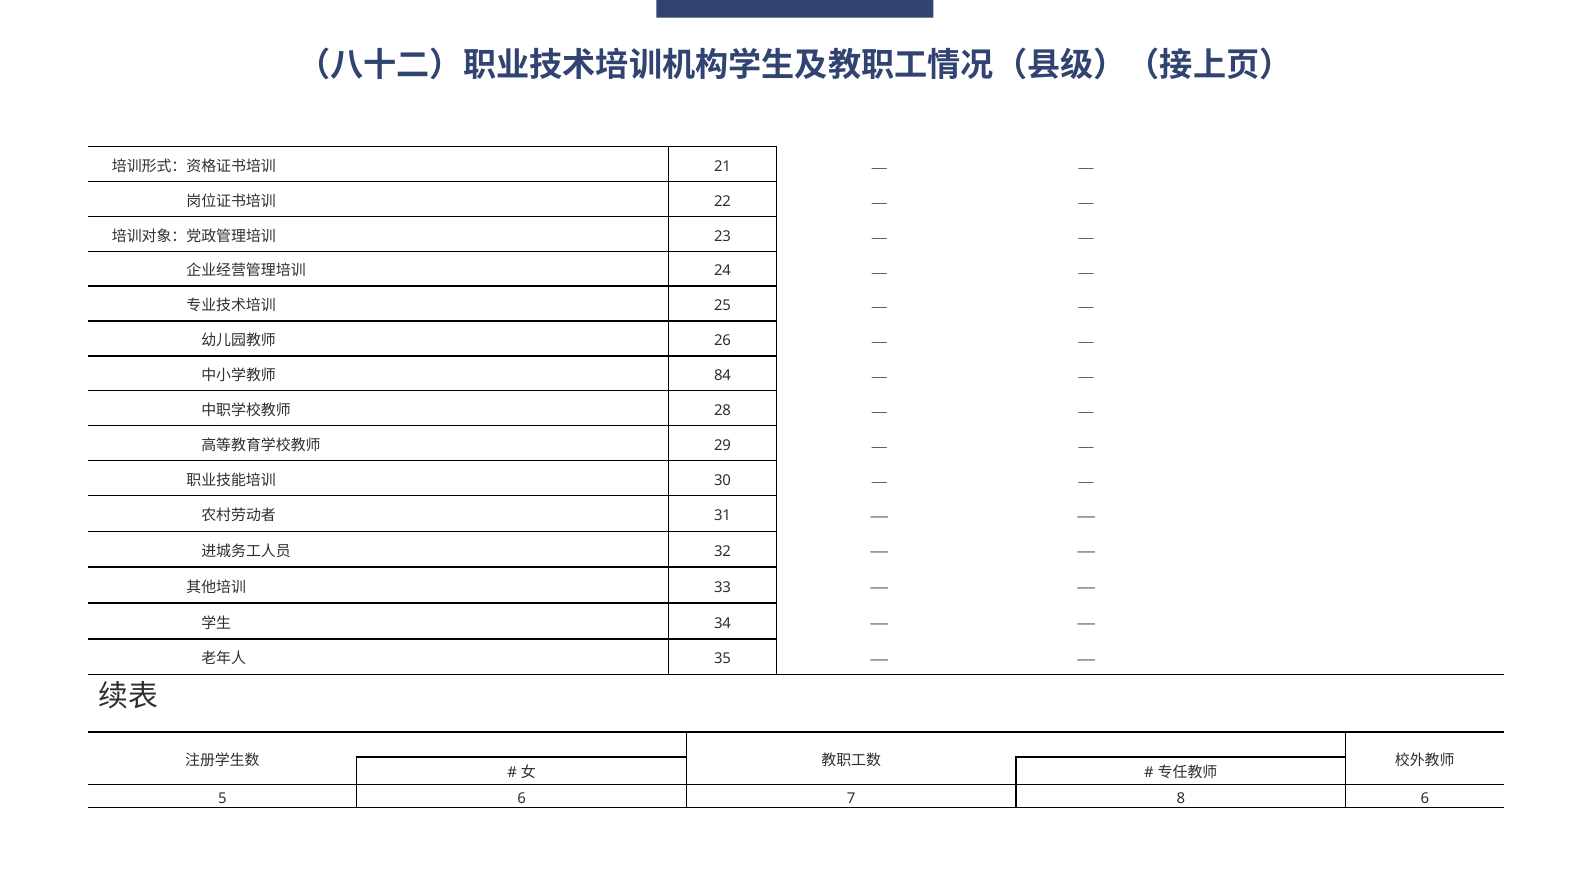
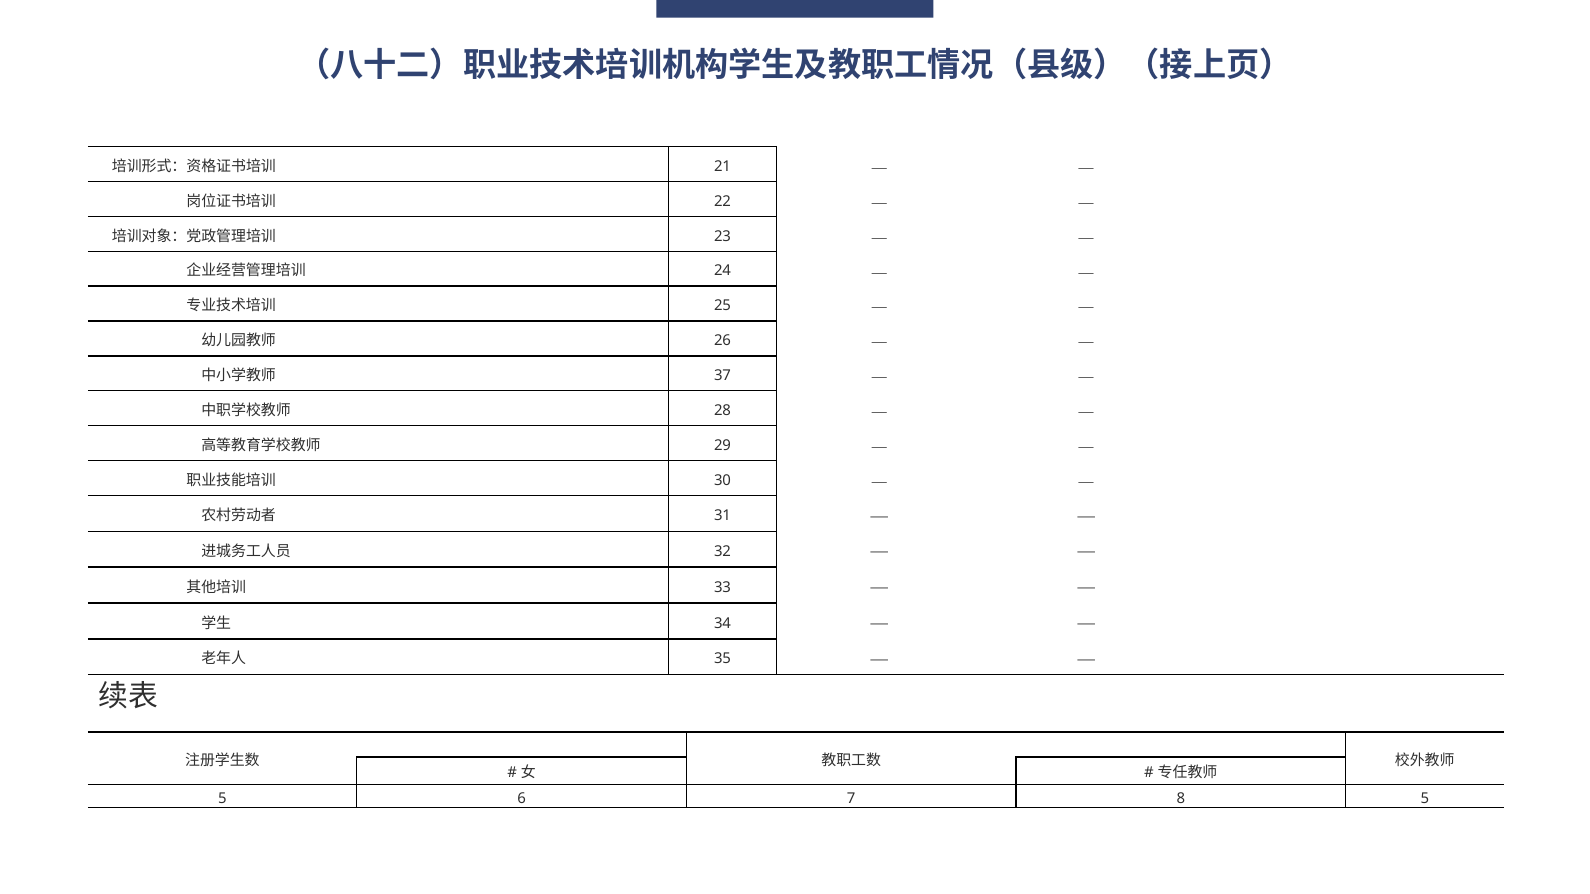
84: 84 -> 37
8 6: 6 -> 5
